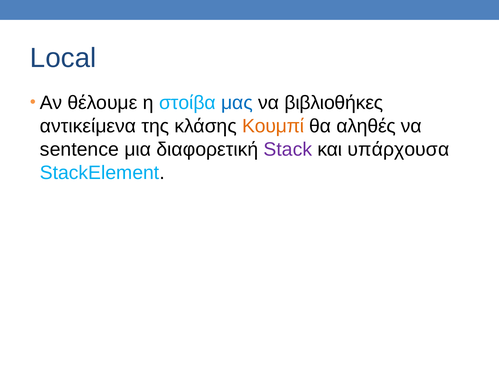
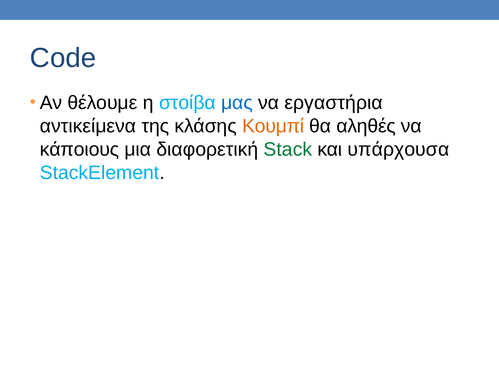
Local: Local -> Code
βιβλιοθήκες: βιβλιοθήκες -> εργαστήρια
sentence: sentence -> κάποιους
Stack colour: purple -> green
